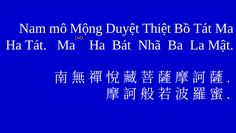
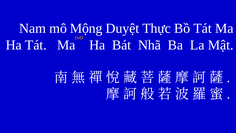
Thiệt: Thiệt -> Thực
